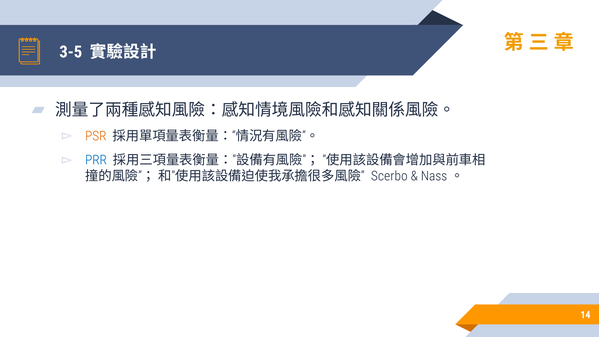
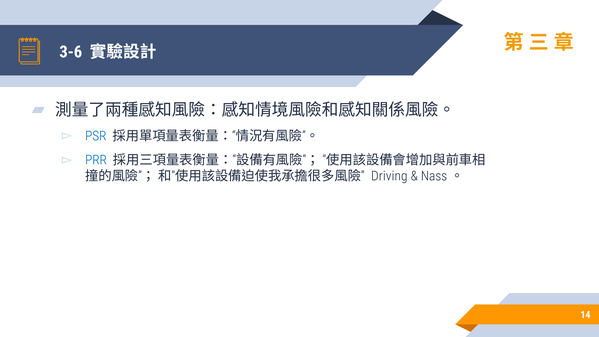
3-5: 3-5 -> 3-6
PSR colour: orange -> blue
Scerbo: Scerbo -> Driving
